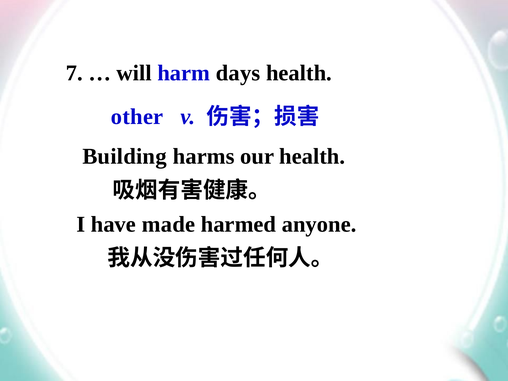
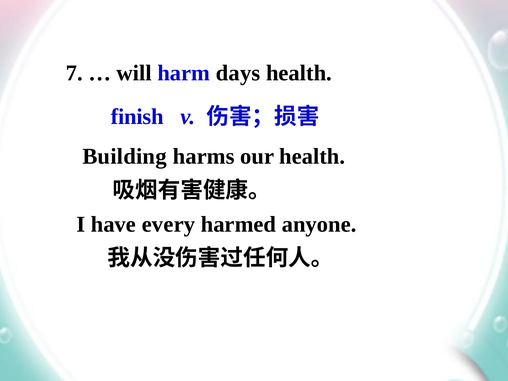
other: other -> finish
made: made -> every
